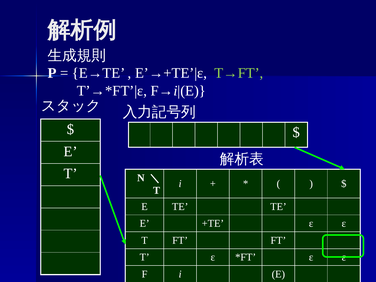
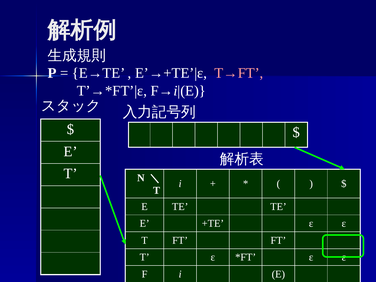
T→FT colour: light green -> pink
